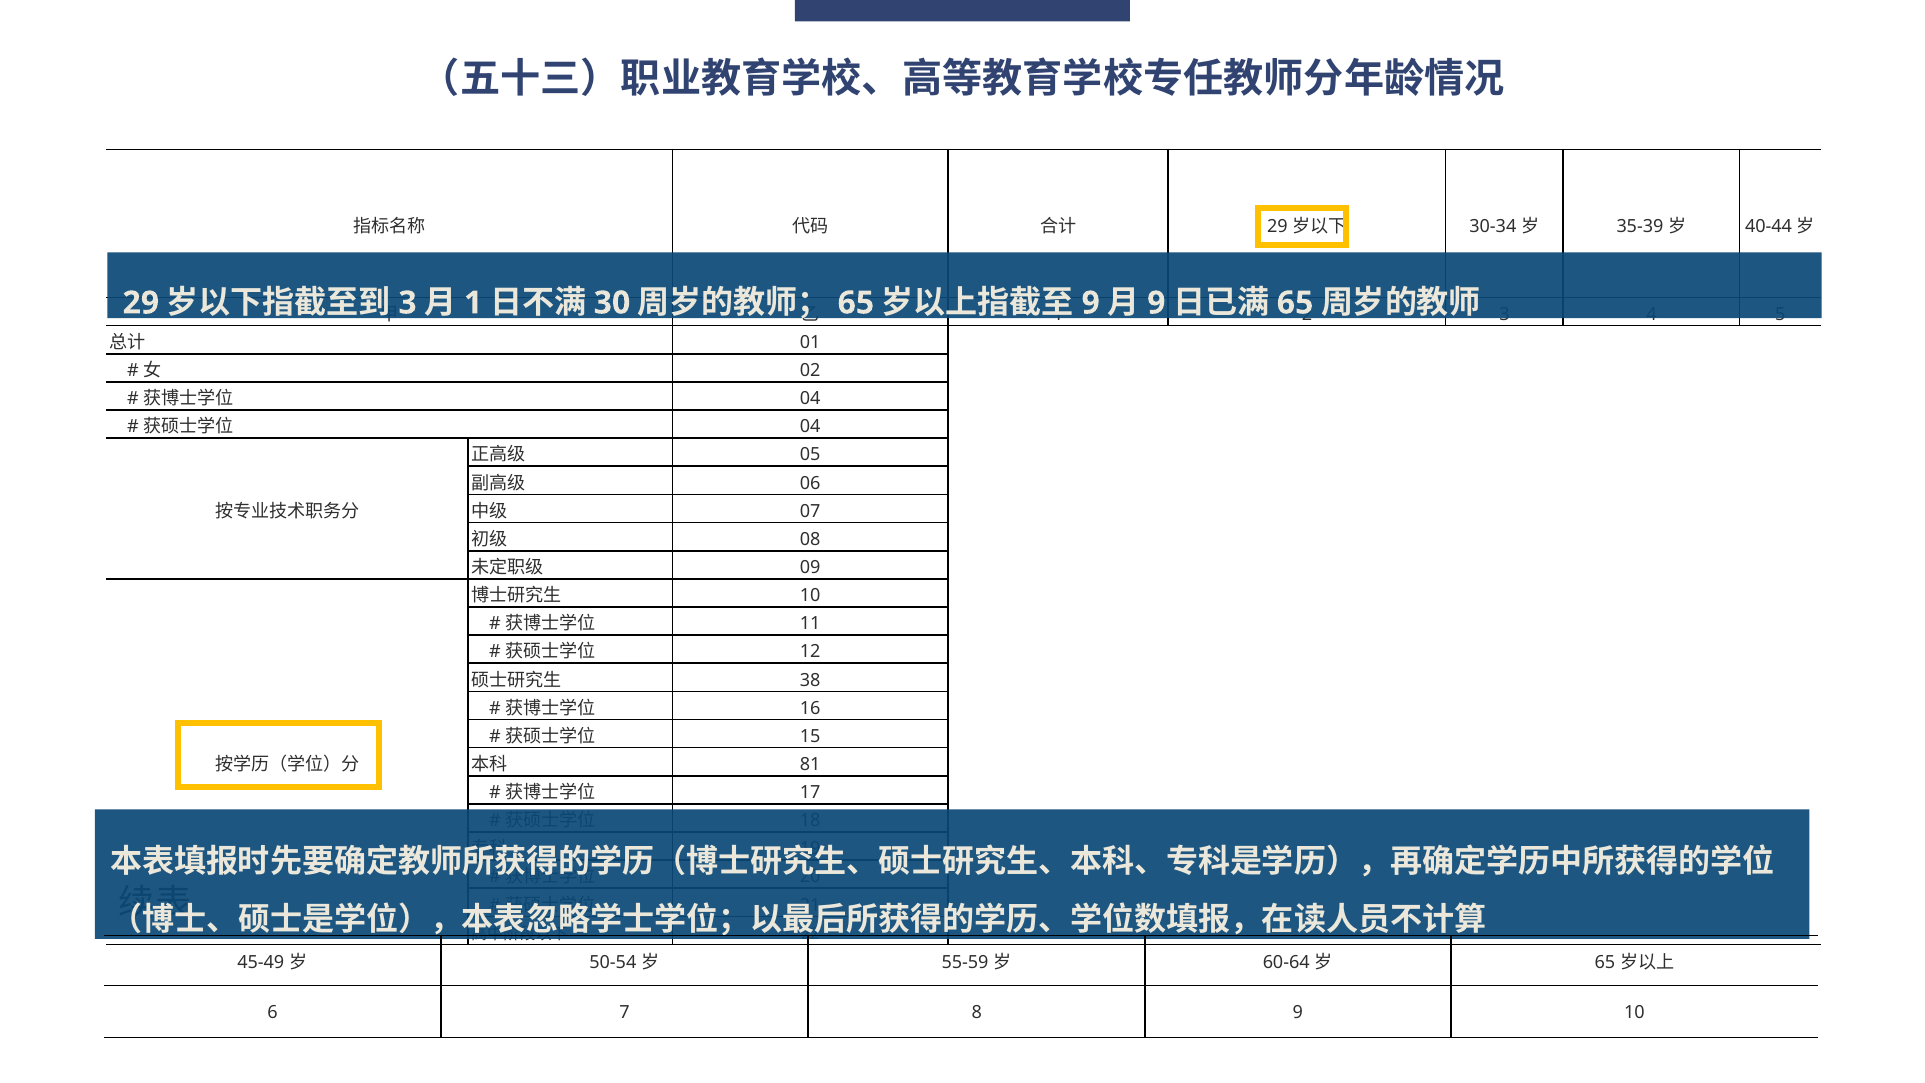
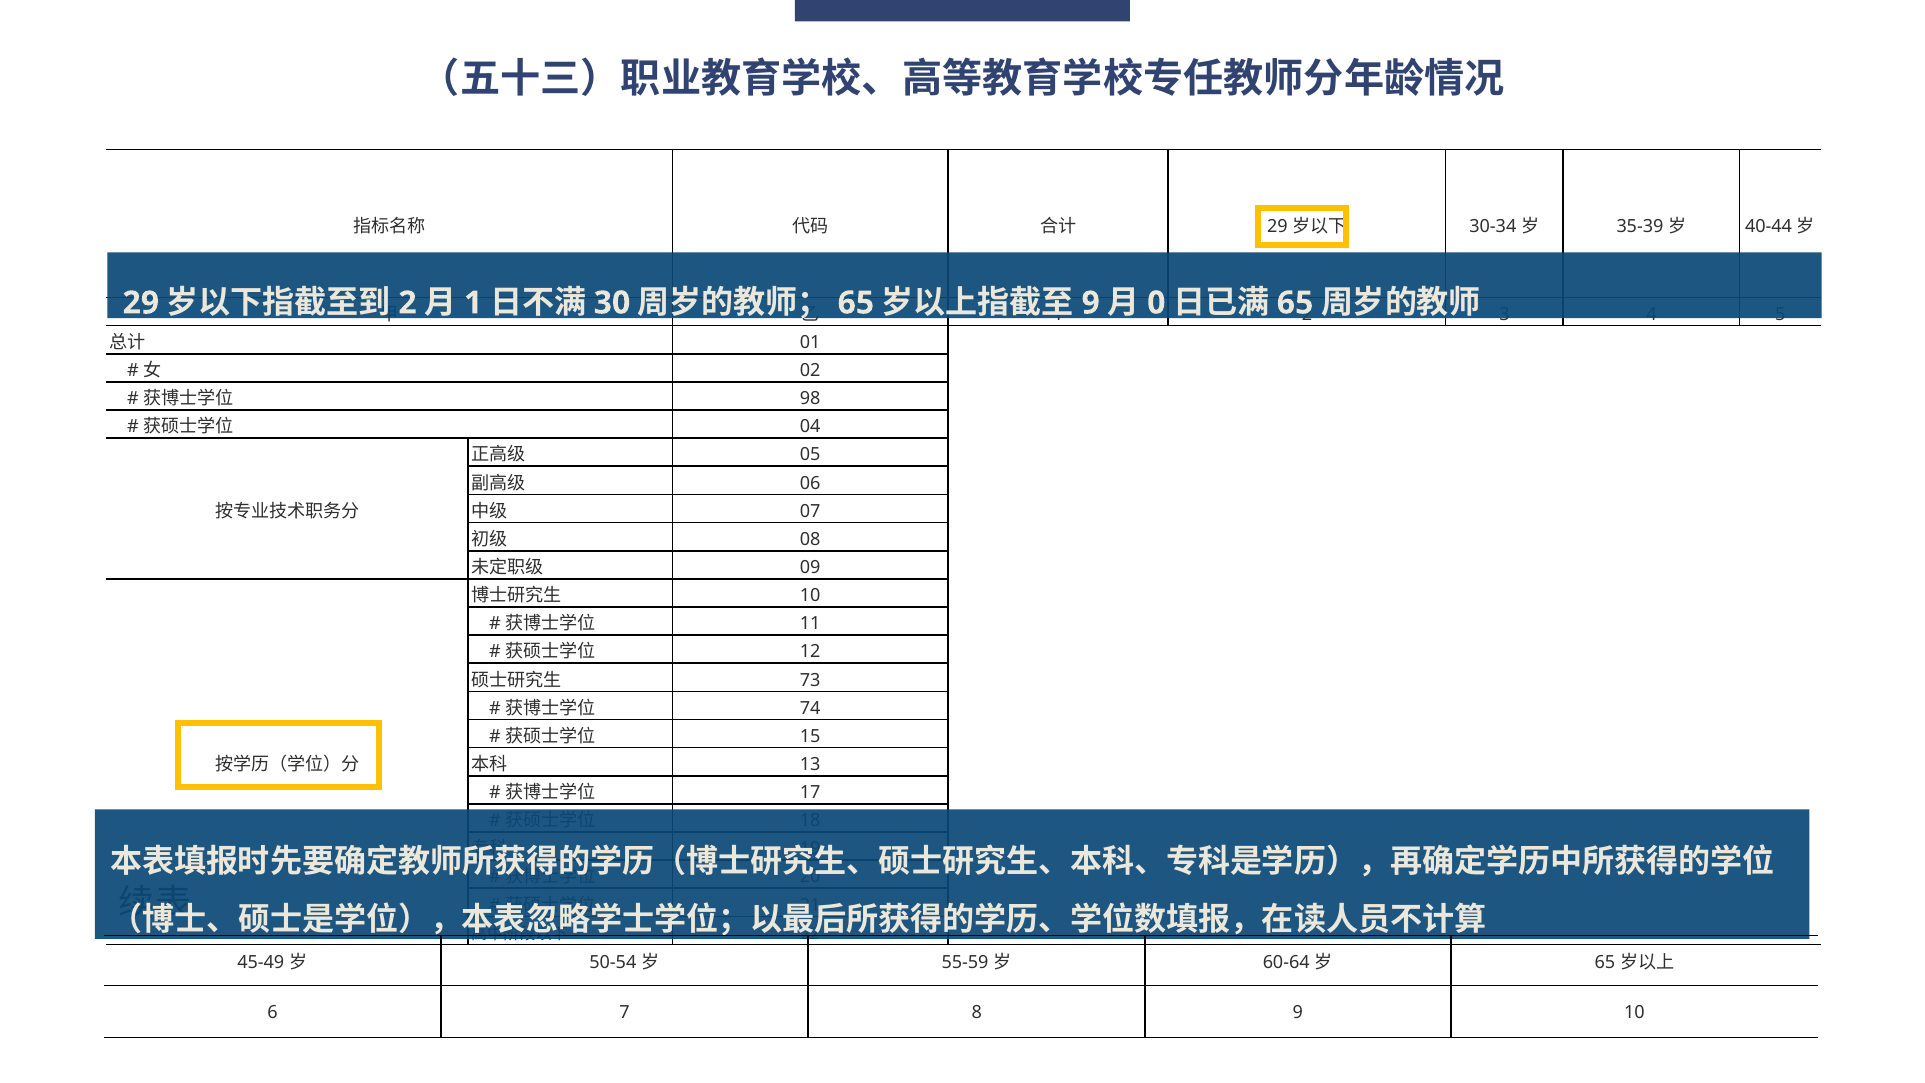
3 at (408, 303): 3 -> 2
9 at (1156, 303): 9 -> 0
04 at (810, 399): 04 -> 98
38: 38 -> 73
16: 16 -> 74
81: 81 -> 13
